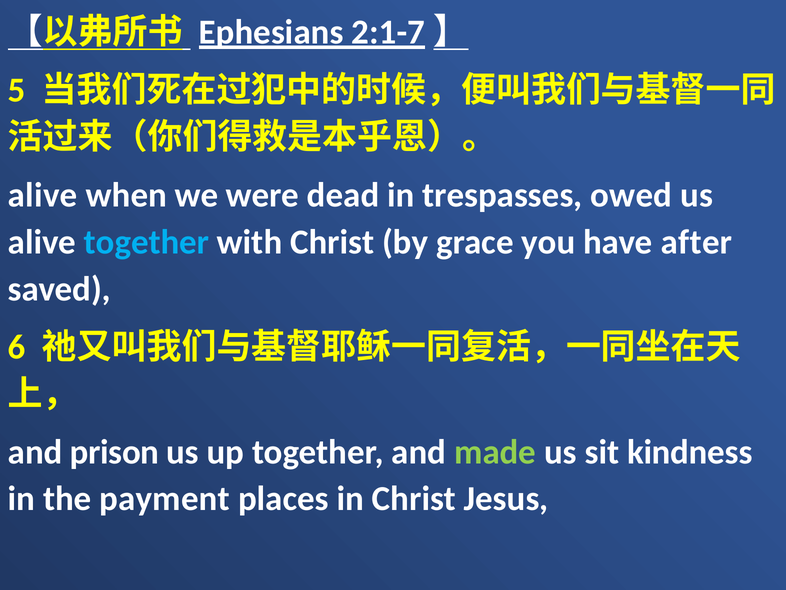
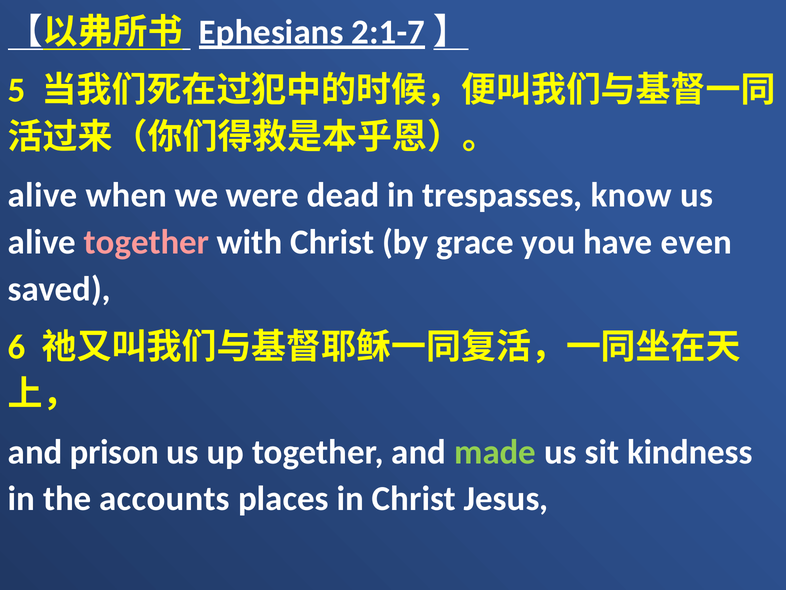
owed: owed -> know
together at (146, 242) colour: light blue -> pink
after: after -> even
payment: payment -> accounts
